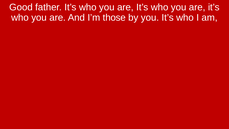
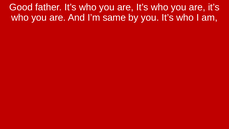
those: those -> same
